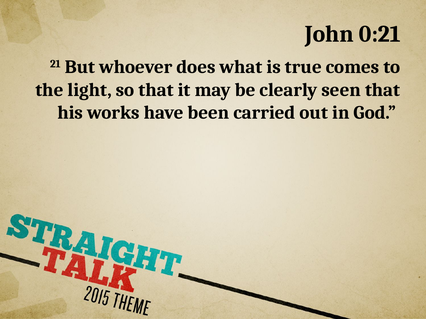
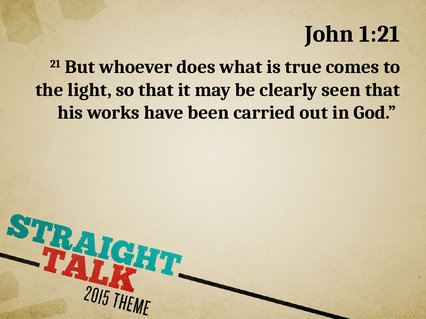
0:21: 0:21 -> 1:21
